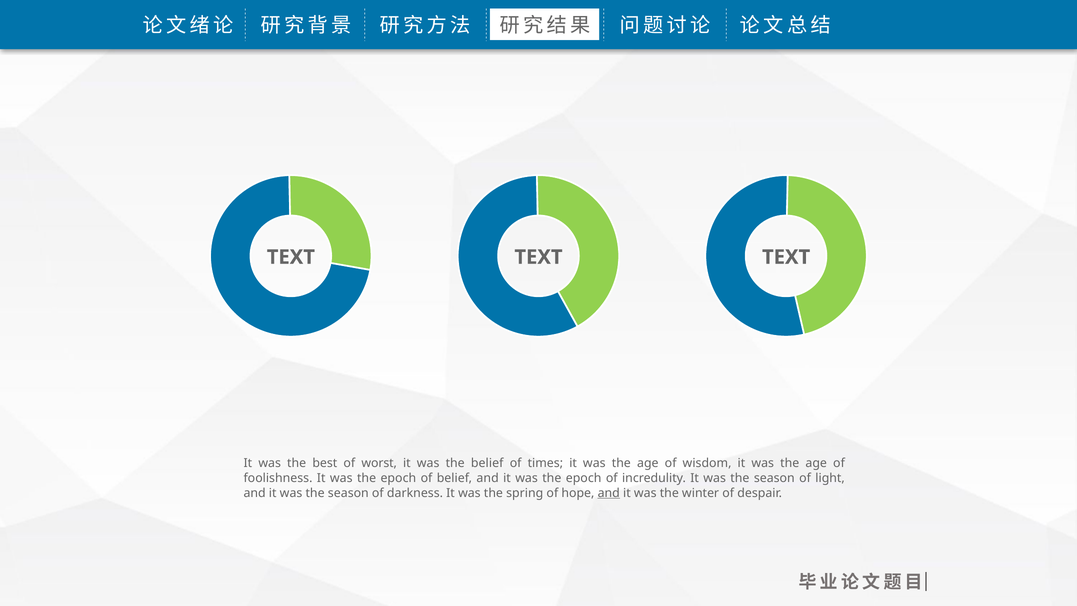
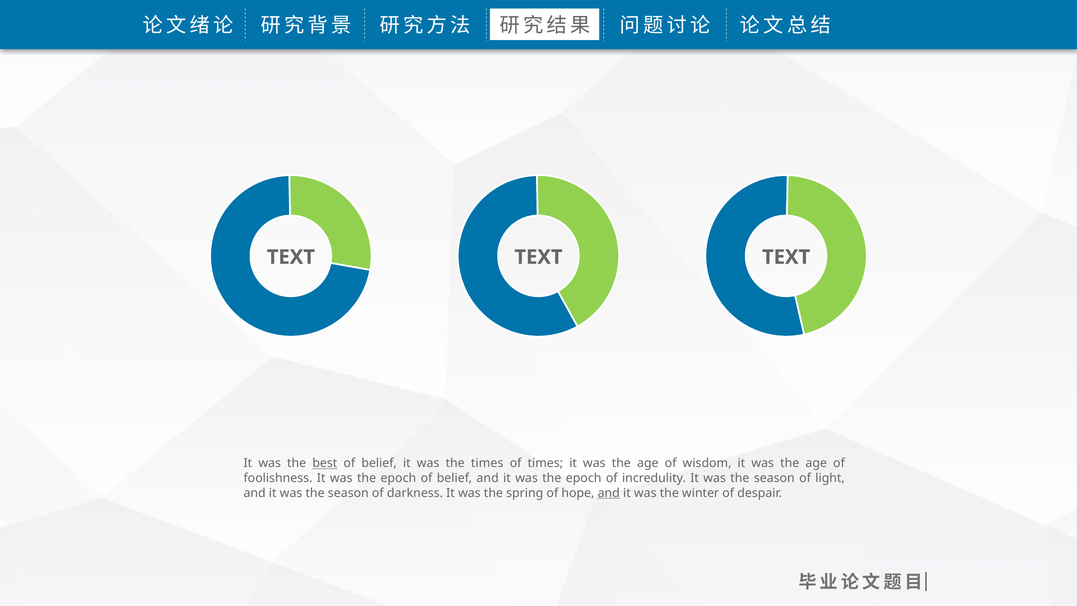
best underline: none -> present
worst at (379, 463): worst -> belief
the belief: belief -> times
